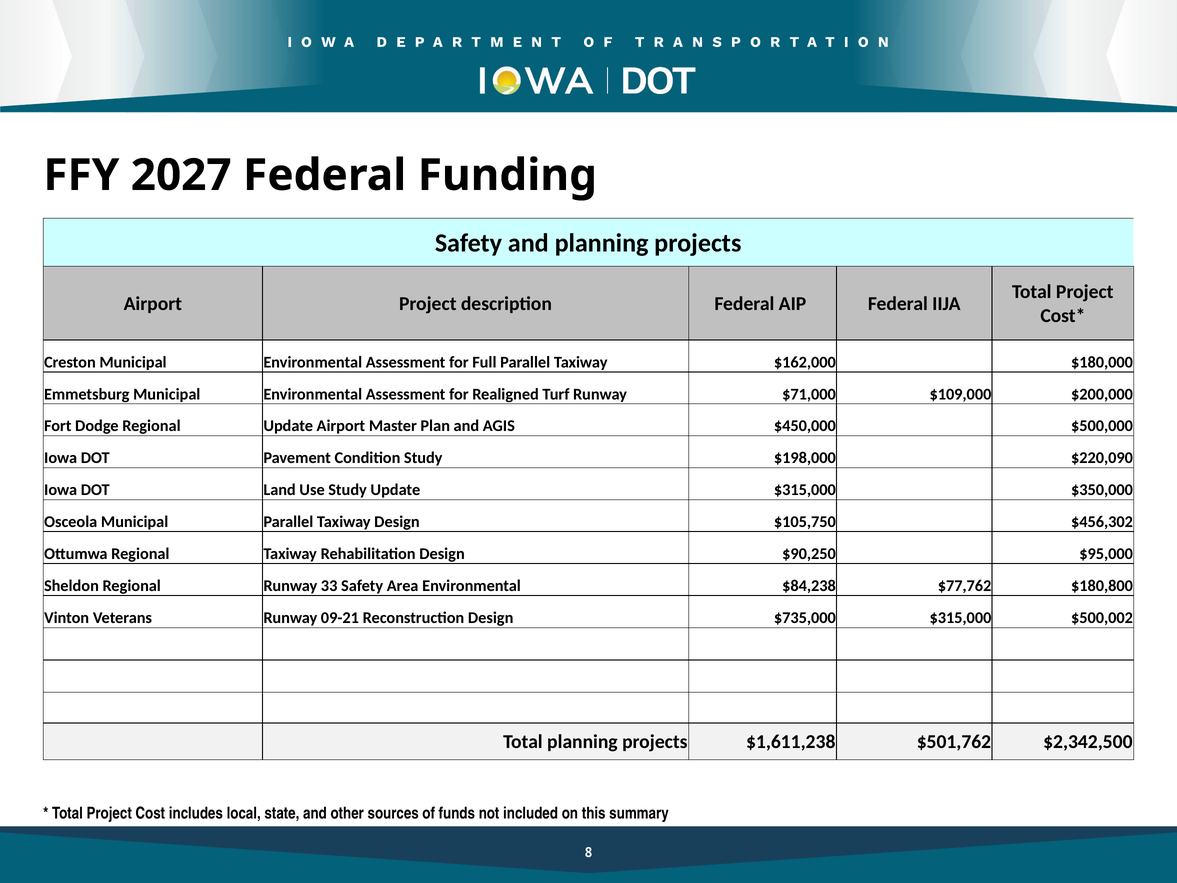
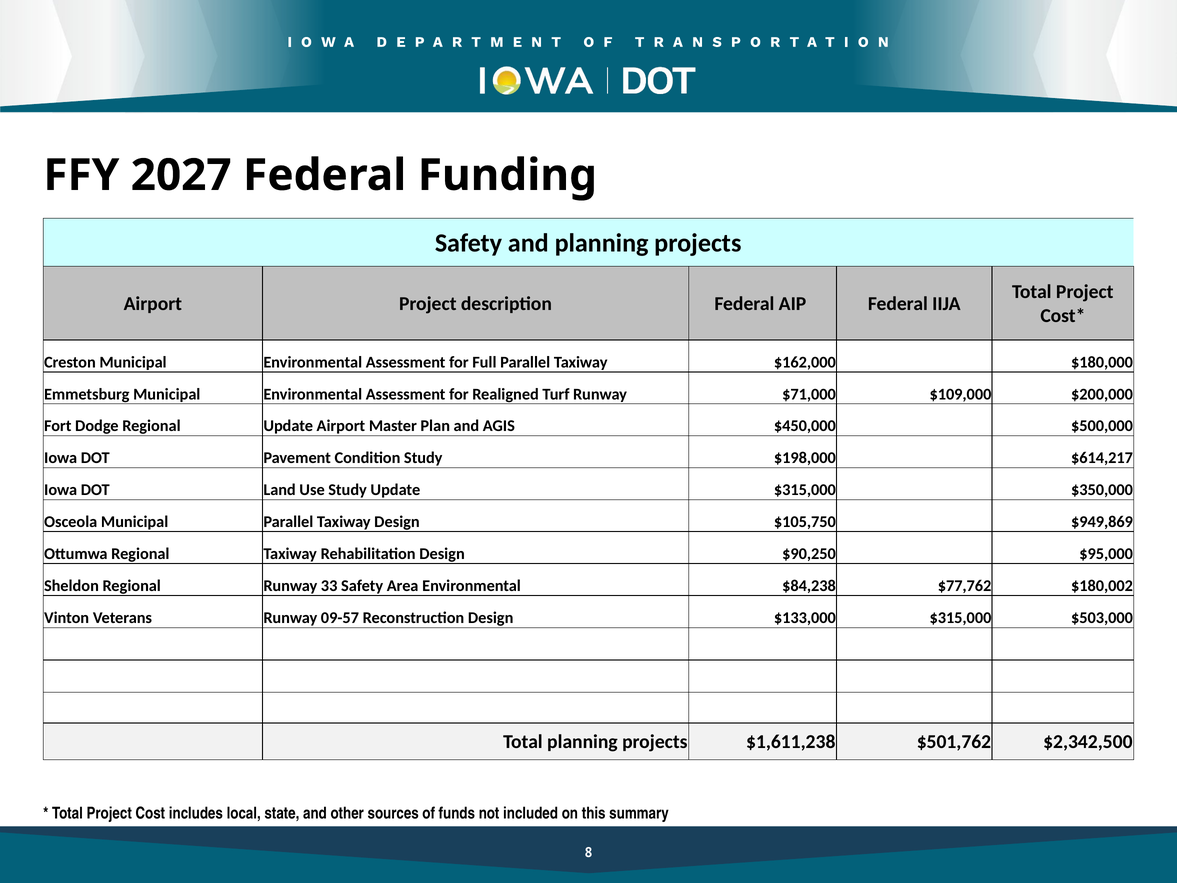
$220,090: $220,090 -> $614,217
$456,302: $456,302 -> $949,869
$180,800: $180,800 -> $180,002
09-21: 09-21 -> 09-57
$735,000: $735,000 -> $133,000
$500,002: $500,002 -> $503,000
